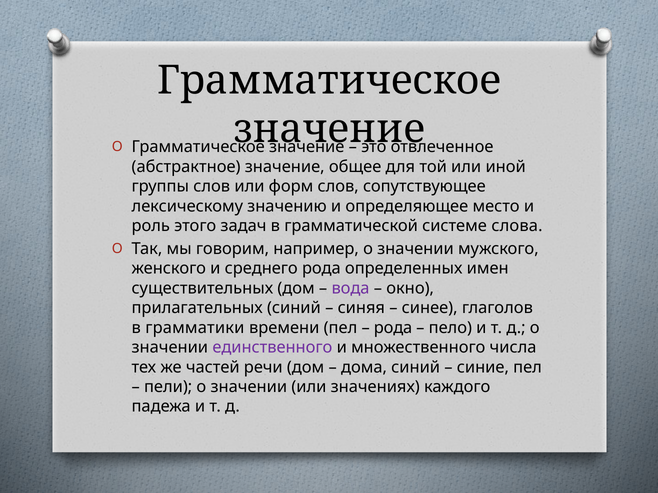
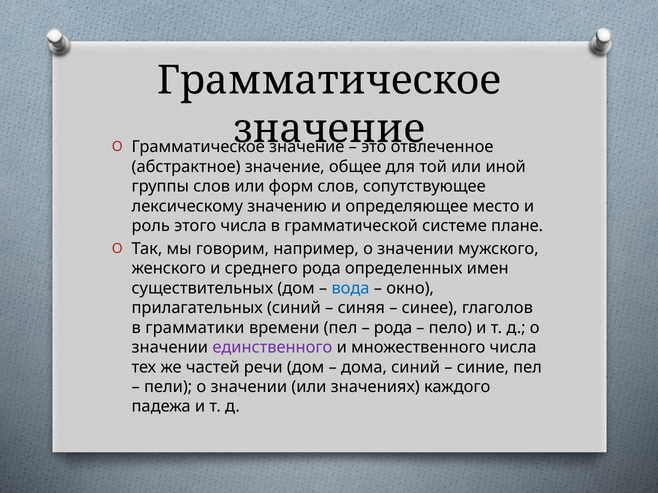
этого задач: задач -> числа
слова: слова -> плане
вода colour: purple -> blue
